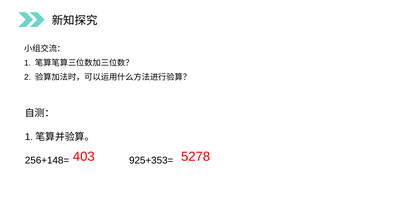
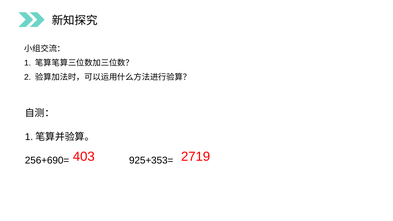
5278: 5278 -> 2719
256+148=: 256+148= -> 256+690=
